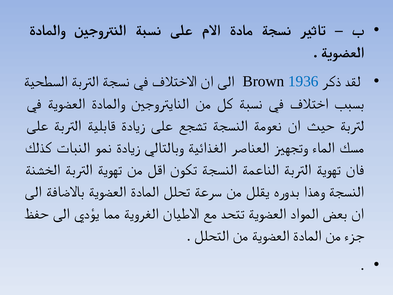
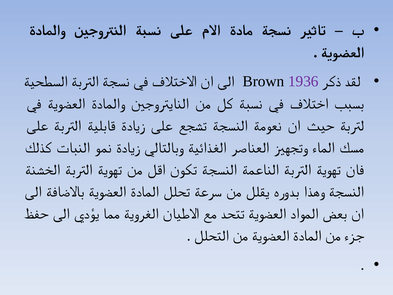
1936 colour: blue -> purple
